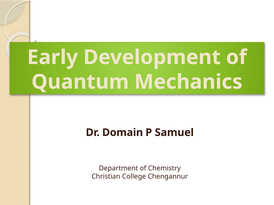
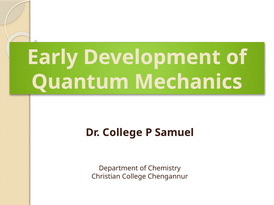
Dr Domain: Domain -> College
